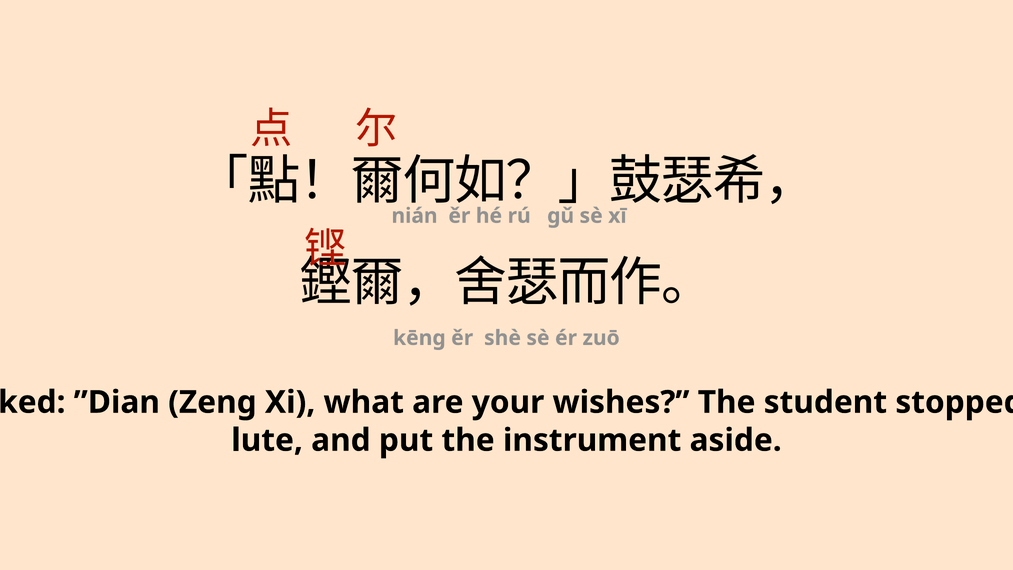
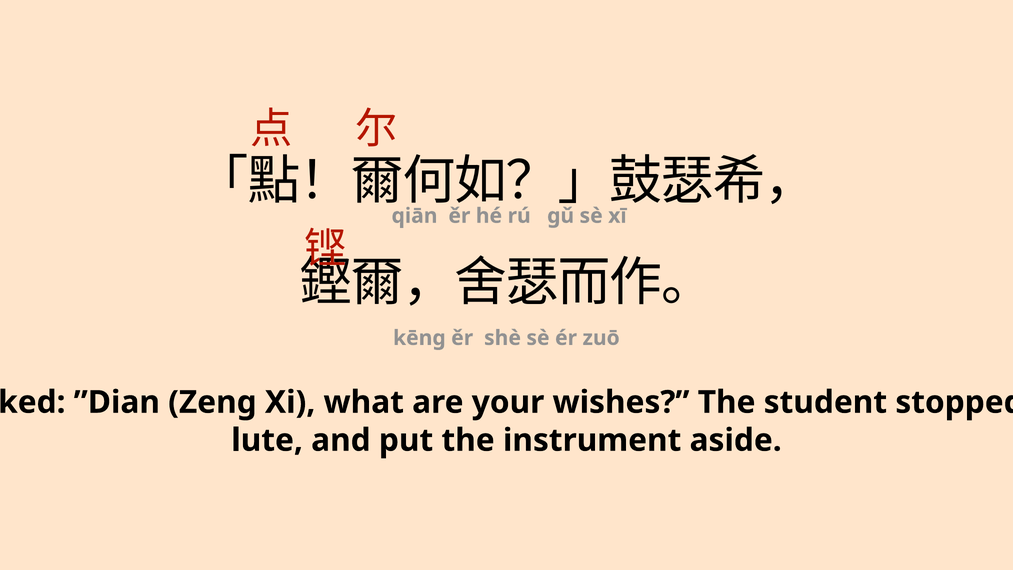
nián: nián -> qiān
